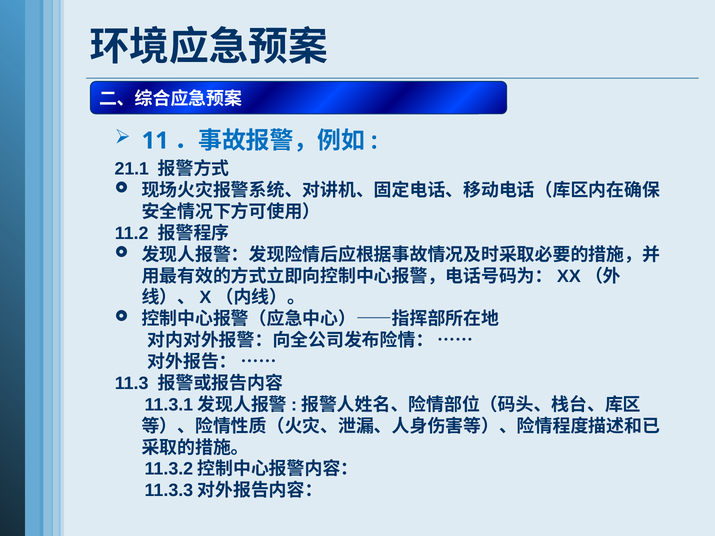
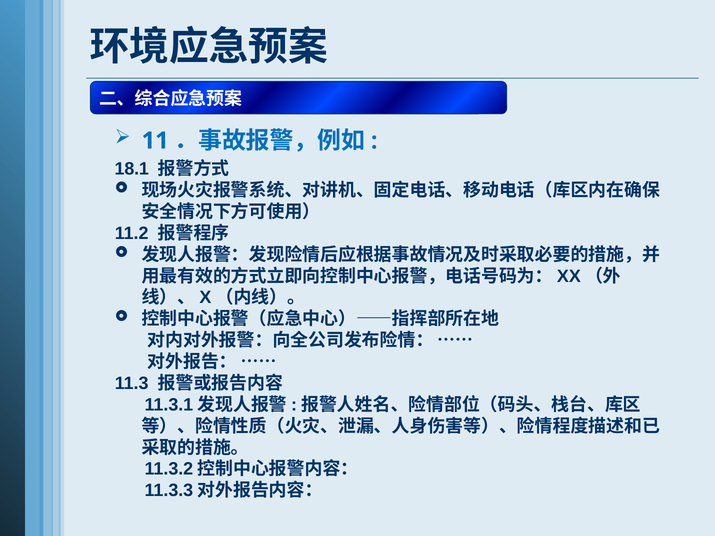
21.1: 21.1 -> 18.1
